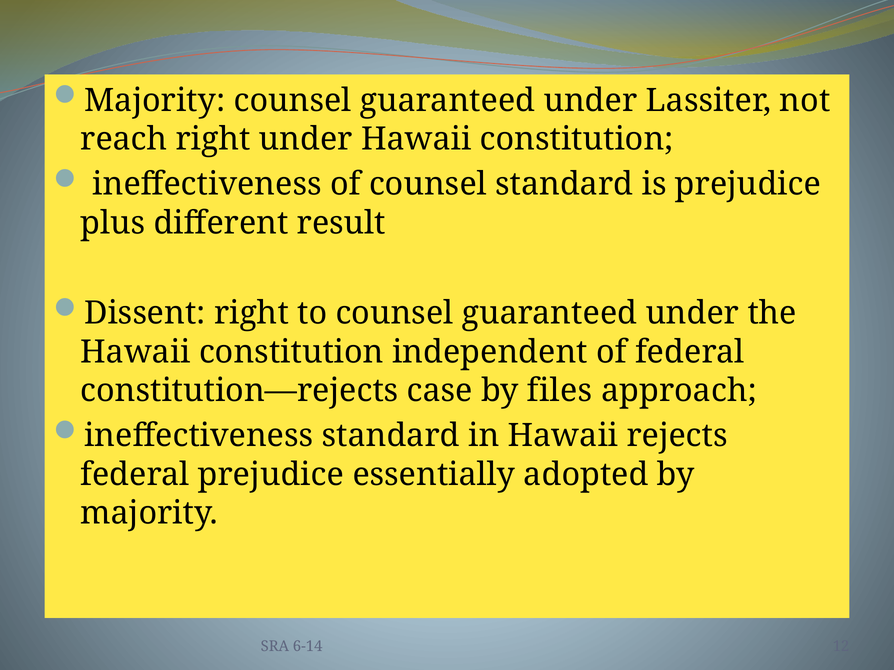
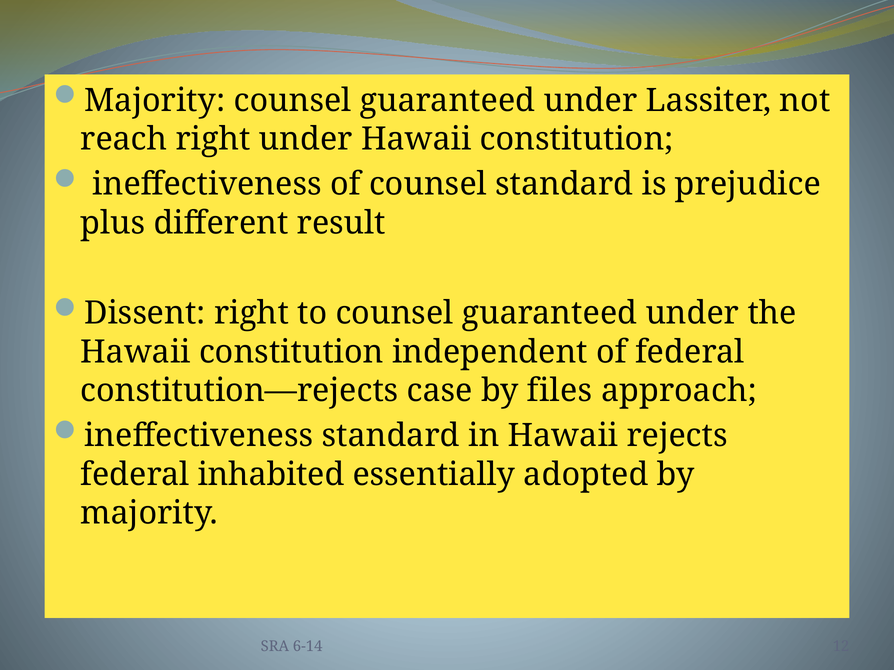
federal prejudice: prejudice -> inhabited
